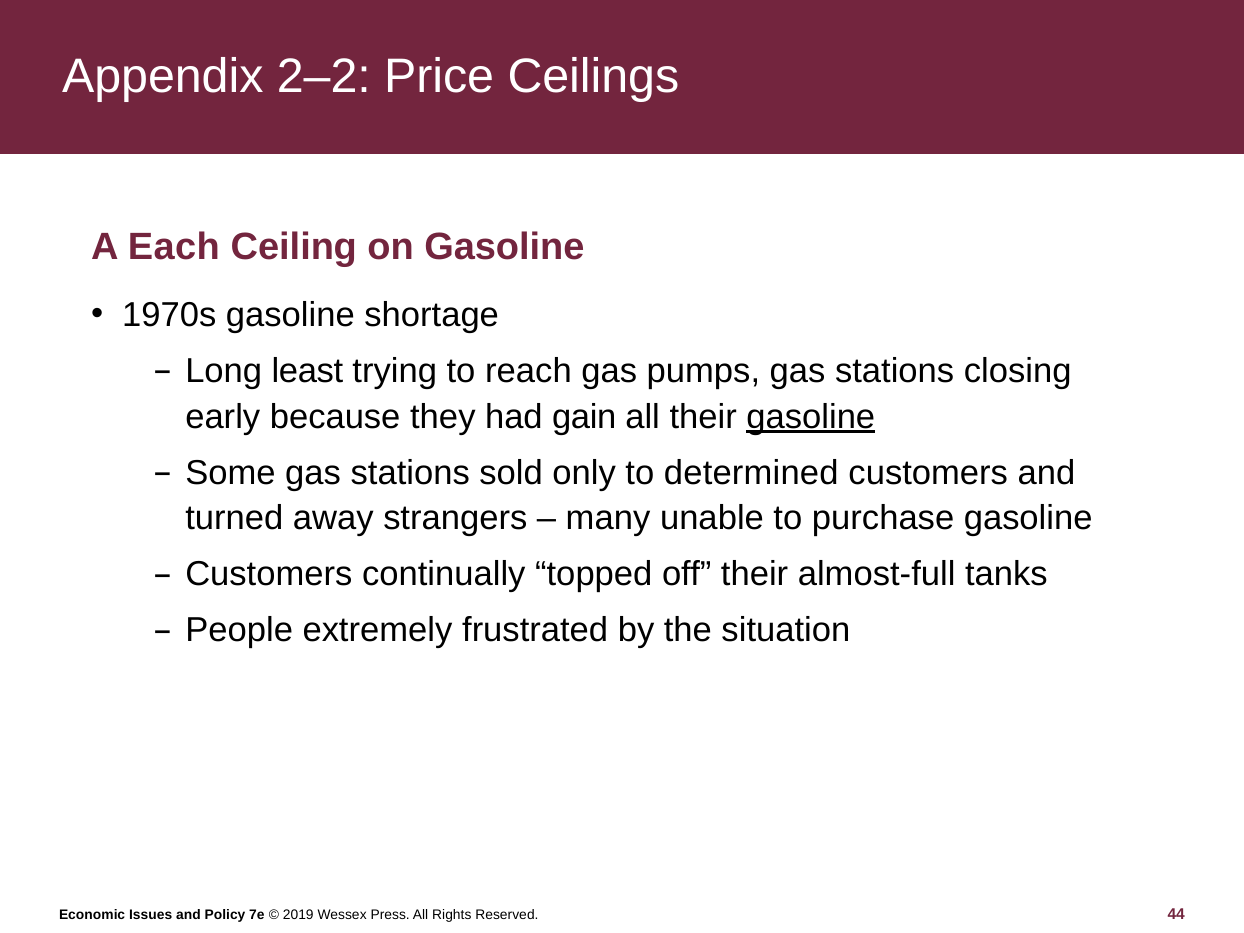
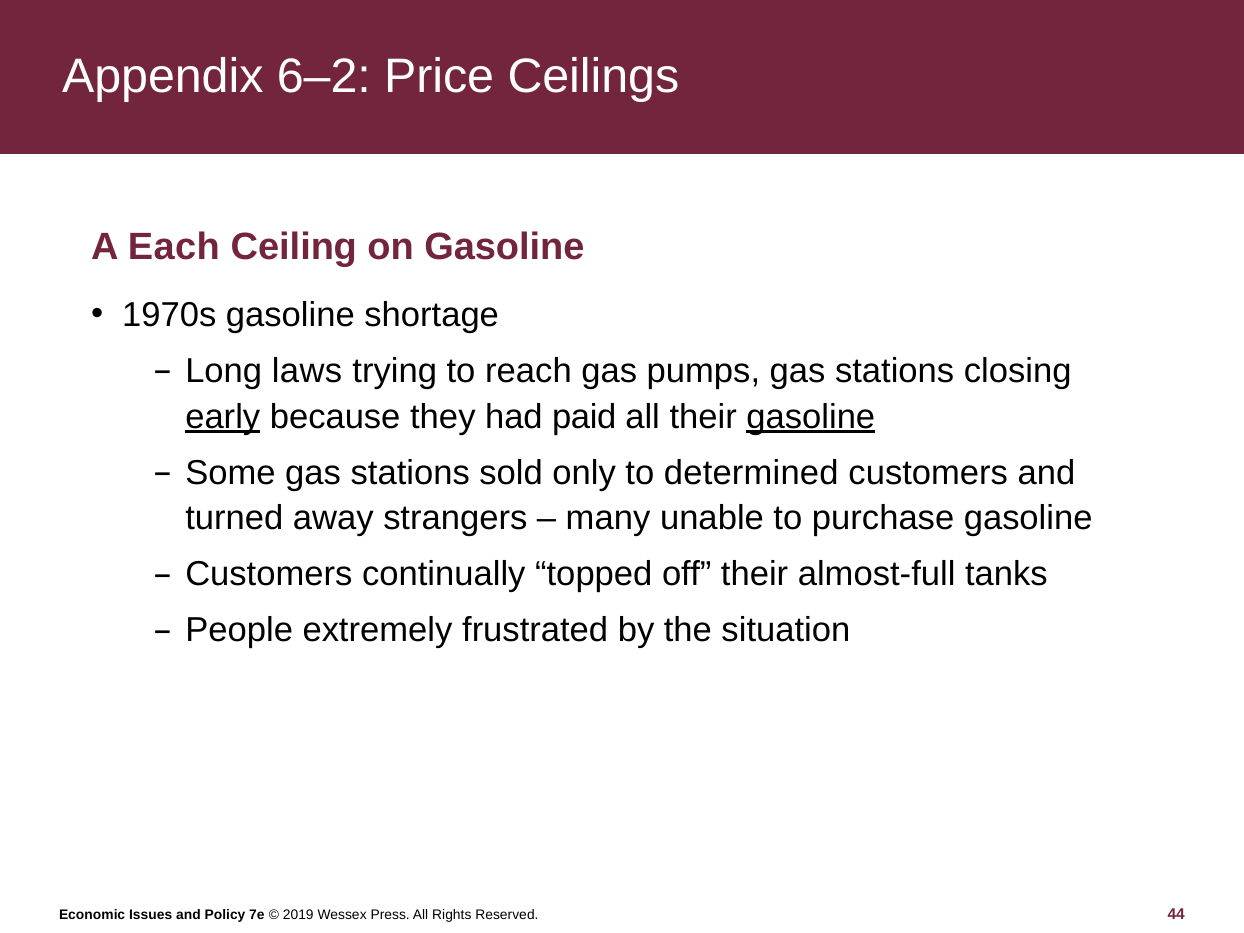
2–2: 2–2 -> 6–2
least: least -> laws
early underline: none -> present
gain: gain -> paid
